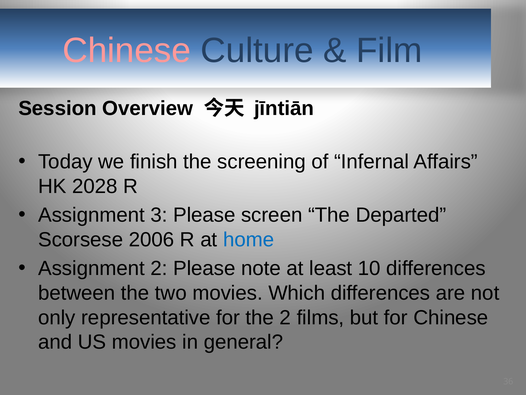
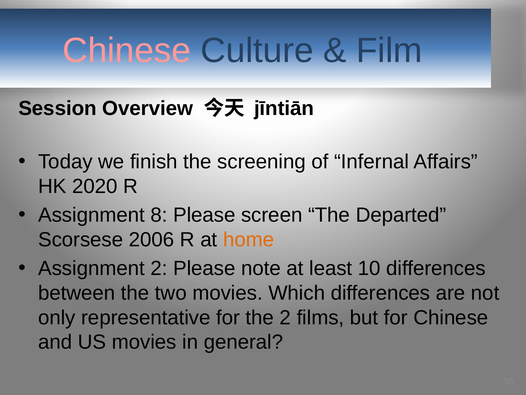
2028: 2028 -> 2020
3: 3 -> 8
home colour: blue -> orange
